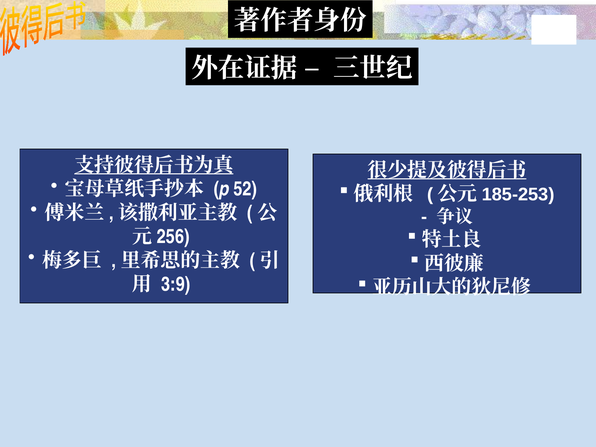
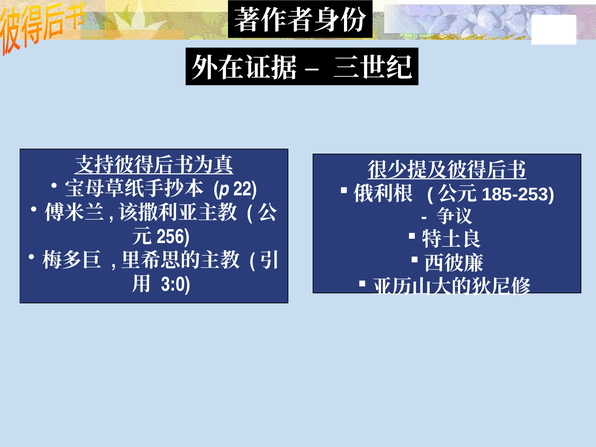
52: 52 -> 22
3:9: 3:9 -> 3:0
